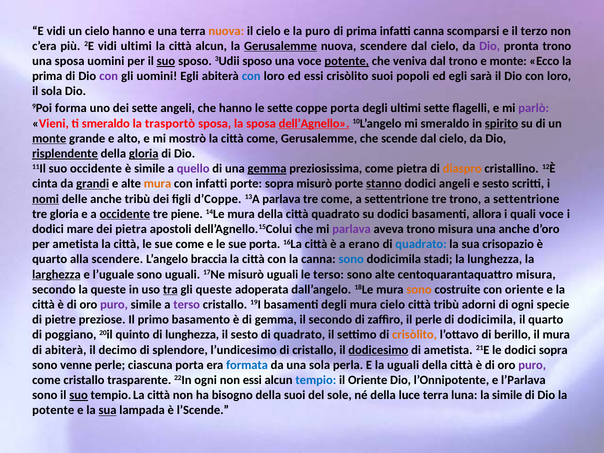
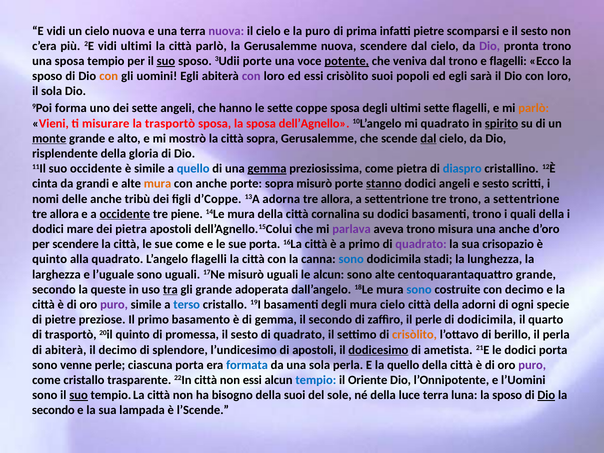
cielo hanno: hanno -> nuova
nuova at (226, 31) colour: orange -> purple
infatti canna: canna -> pietre
e il terzo: terzo -> sesto
città alcun: alcun -> parlò
Gerusalemme at (281, 46) underline: present -> none
sposa uomini: uomini -> tempio
3Udii sposo: sposo -> porte
e monte: monte -> flagelli
prima at (47, 76): prima -> sposo
con at (109, 76) colour: purple -> orange
con at (251, 76) colour: blue -> purple
coppe porta: porta -> sposa
parlò at (534, 108) colour: purple -> orange
ti smeraldo: smeraldo -> misurare
dell’Agnello underline: present -> none
mi smeraldo: smeraldo -> quadrato
città come: come -> sopra
dal at (428, 138) underline: none -> present
risplendente underline: present -> none
gloria at (144, 154) underline: present -> none
quello at (193, 169) colour: purple -> blue
diaspro colour: orange -> blue
grandi underline: present -> none
con infatti: infatti -> anche
nomi underline: present -> none
13A parlava: parlava -> adorna
come at (337, 199): come -> allora
gloria at (64, 214): gloria -> allora
città quadrato: quadrato -> cornalina
basamenti allora: allora -> trono
quali voce: voce -> della
per ametista: ametista -> scendere
a erano: erano -> primo
quadrato at (421, 244) colour: blue -> purple
quarto at (50, 259): quarto -> quinto
alla scendere: scendere -> quadrato
L’angelo braccia: braccia -> flagelli
larghezza underline: present -> none
le terso: terso -> alcun
centoquarantaquattro misura: misura -> grande
gli queste: queste -> grande
sono at (419, 289) colour: orange -> blue
con oriente: oriente -> decimo
terso at (187, 305) colour: purple -> blue
città tribù: tribù -> della
di poggiano: poggiano -> trasportò
di lunghezza: lunghezza -> promessa
il mura: mura -> perla
di cristallo: cristallo -> apostoli
dodici sopra: sopra -> porta
la uguali: uguali -> quello
22In ogni: ogni -> città
l’Parlava: l’Parlava -> l’Uomini
luna la simile: simile -> sposo
Dio at (546, 395) underline: none -> present
potente at (53, 410): potente -> secondo
sua at (108, 410) underline: present -> none
